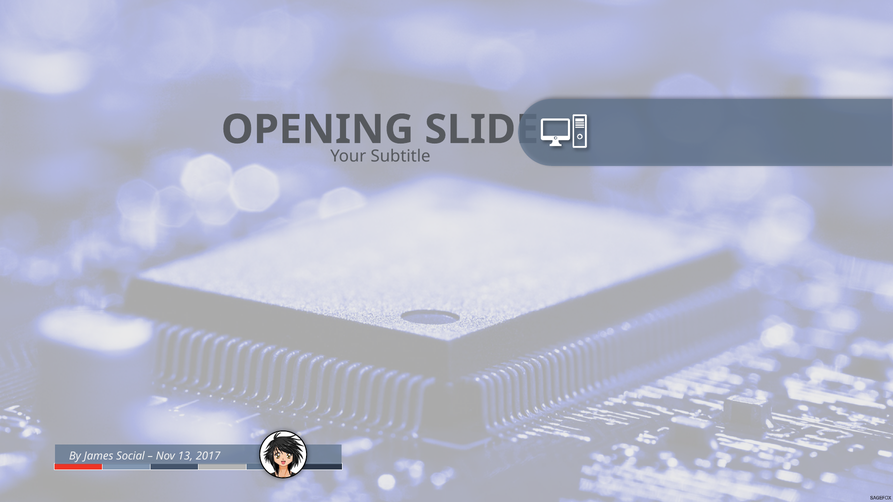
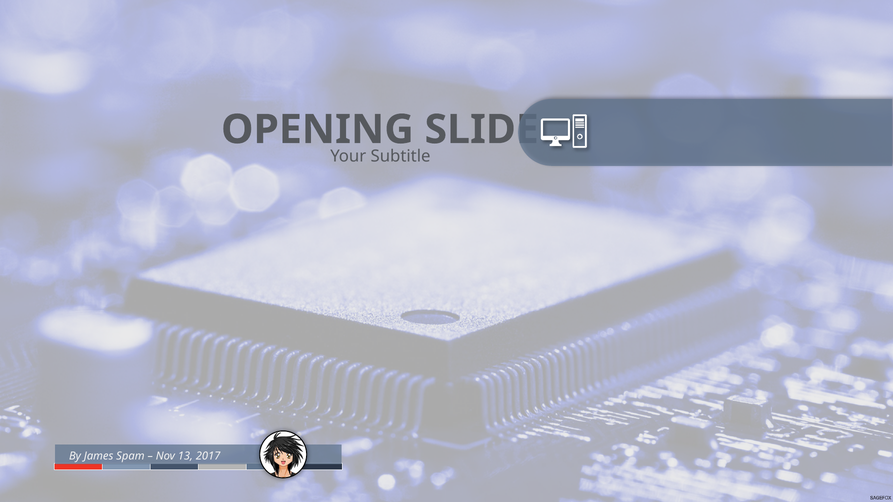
Social: Social -> Spam
